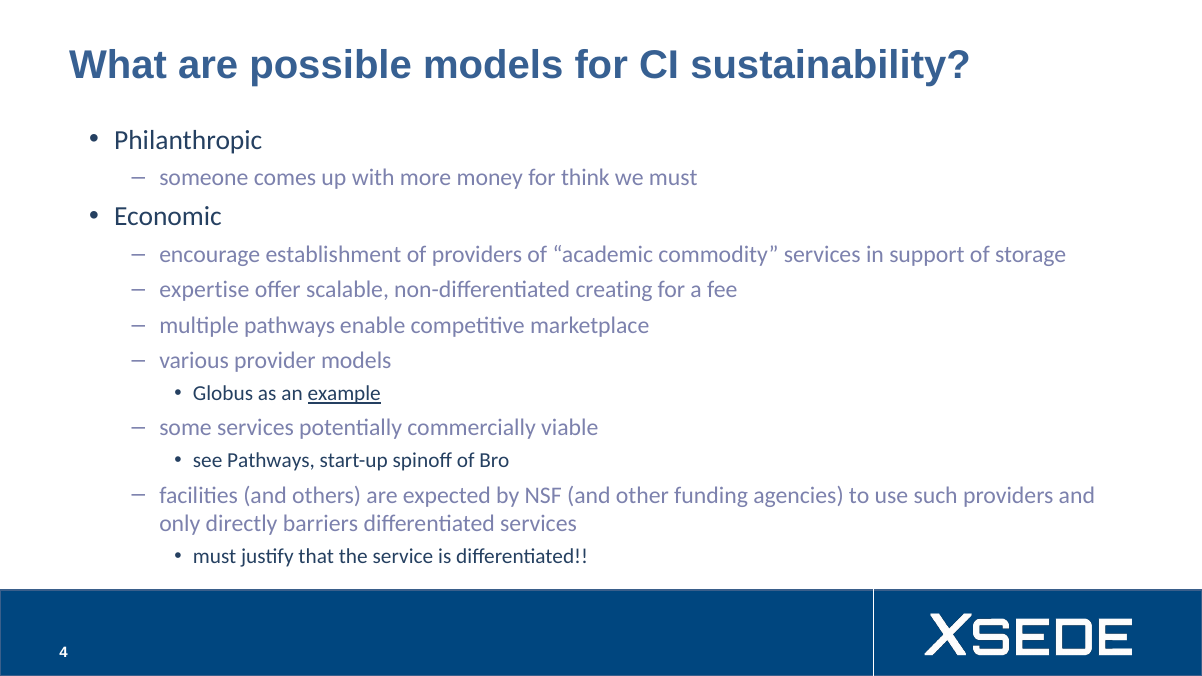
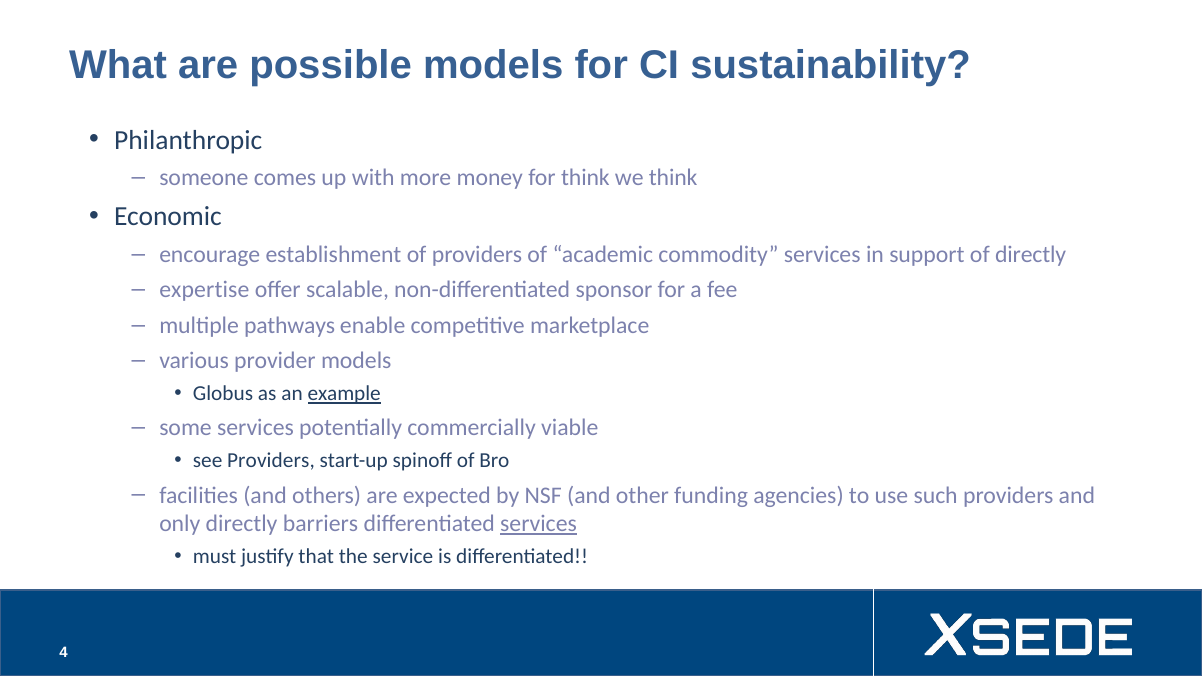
we must: must -> think
of storage: storage -> directly
creating: creating -> sponsor
see Pathways: Pathways -> Providers
services at (539, 524) underline: none -> present
